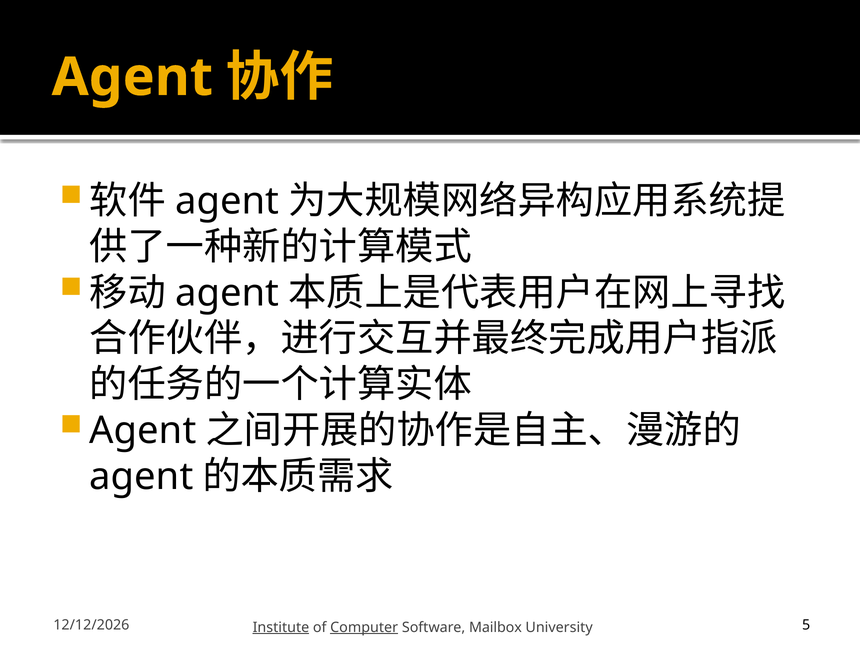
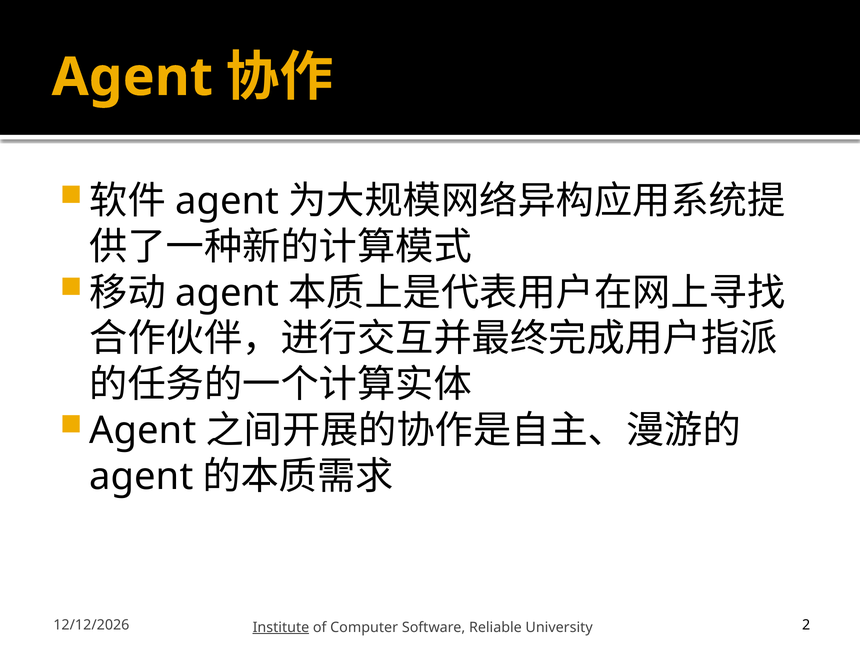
Computer underline: present -> none
Mailbox: Mailbox -> Reliable
5: 5 -> 2
